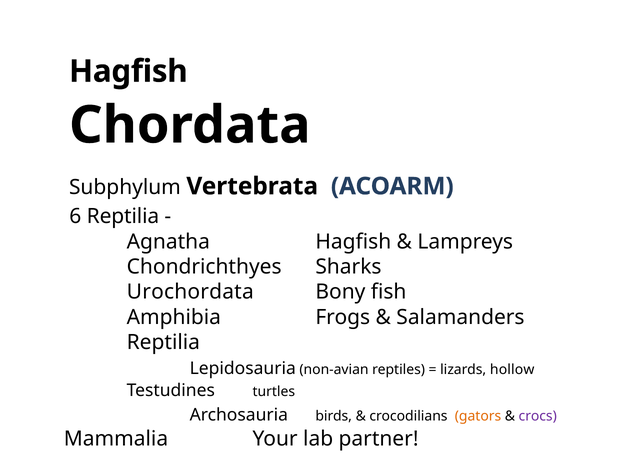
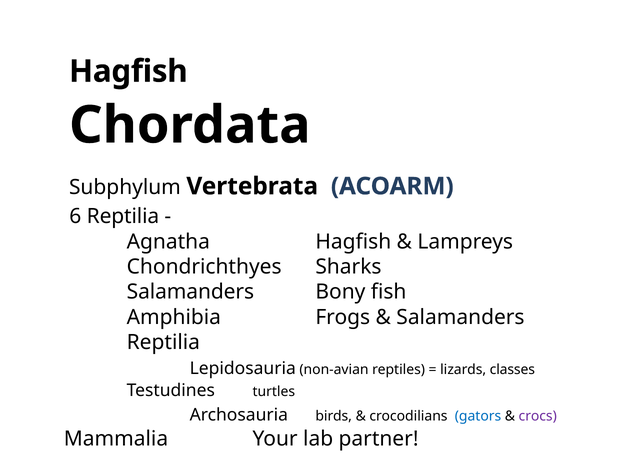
Urochordata at (190, 292): Urochordata -> Salamanders
hollow: hollow -> classes
gators colour: orange -> blue
